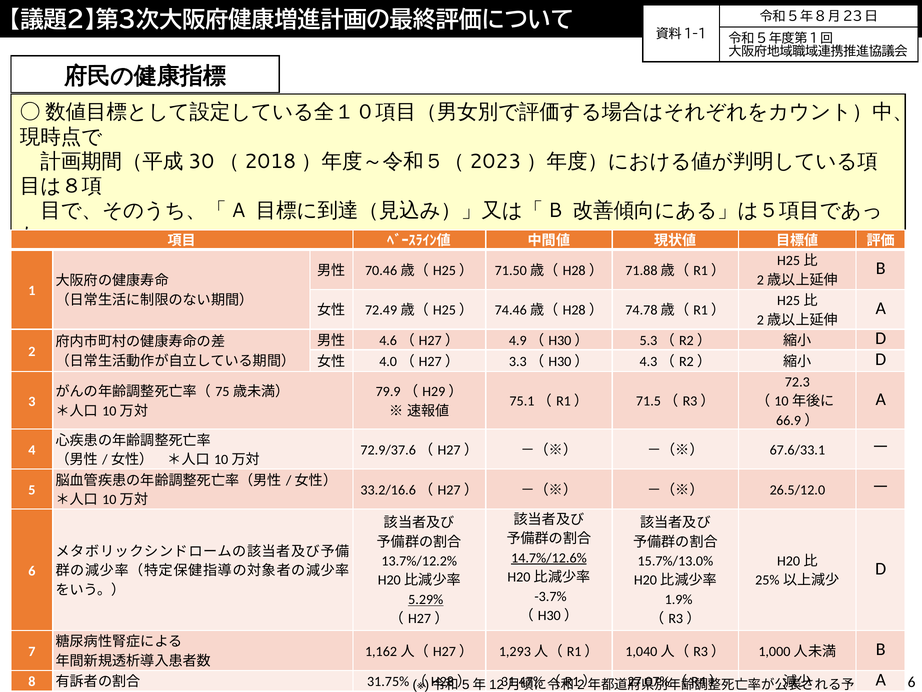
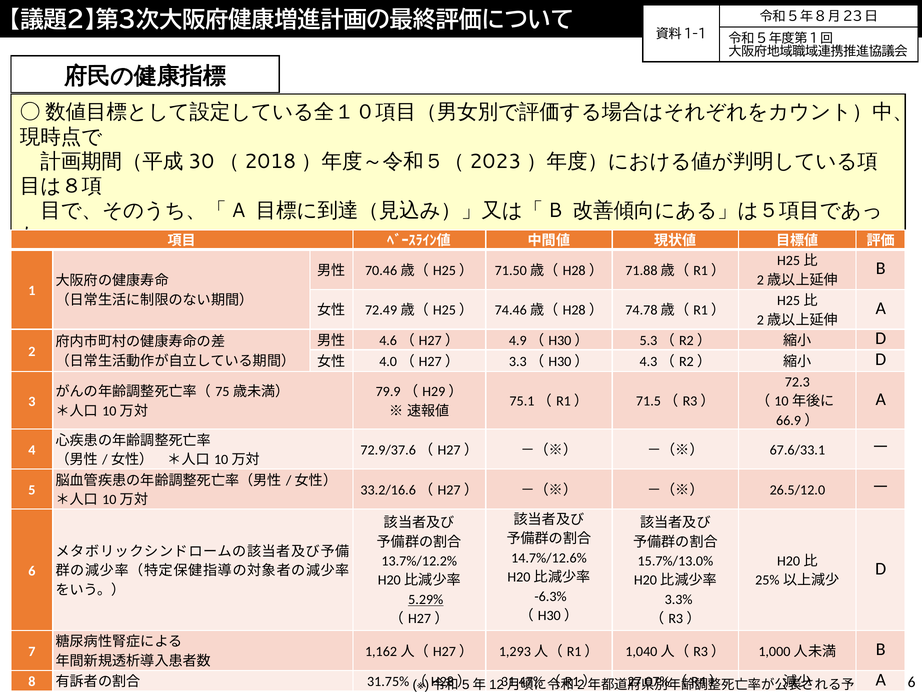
14.7%/12.6% underline: present -> none
-3.7%: -3.7% -> -6.3%
1.9%: 1.9% -> 3.3%
